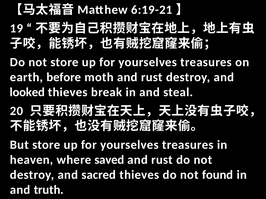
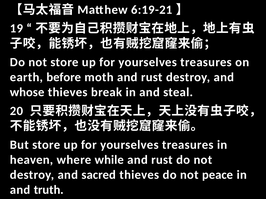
looked: looked -> whose
saved: saved -> while
found: found -> peace
